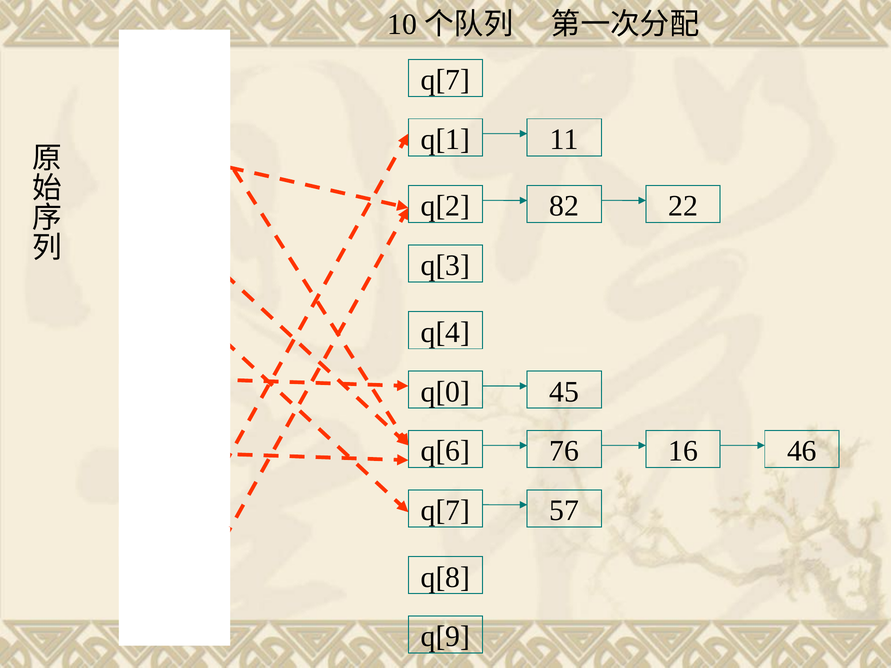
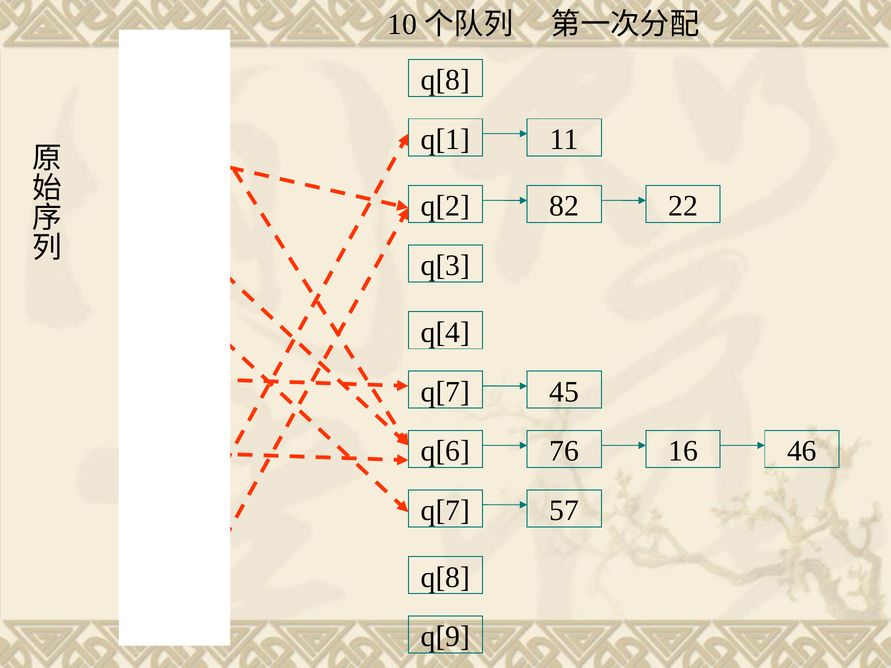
q[7 at (445, 80): q[7 -> q[8
q[0 at (445, 392): q[0 -> q[7
